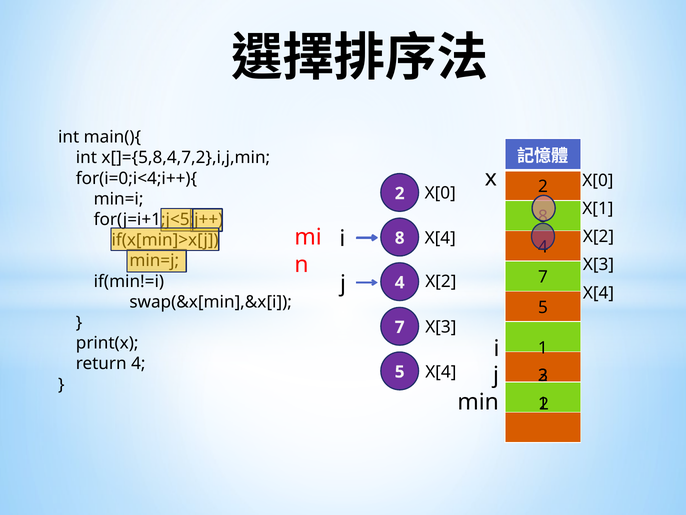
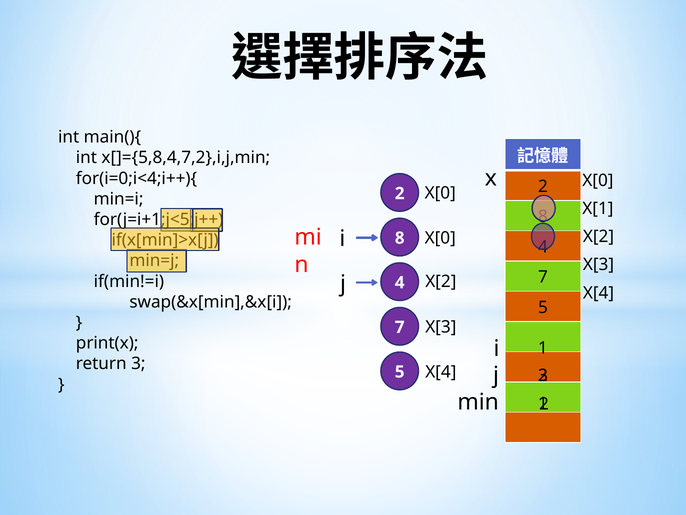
X[4 at (440, 238): X[4 -> X[0
return 4: 4 -> 3
